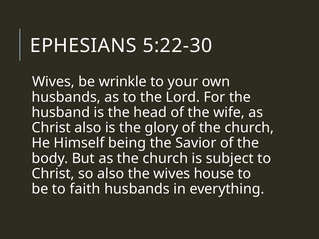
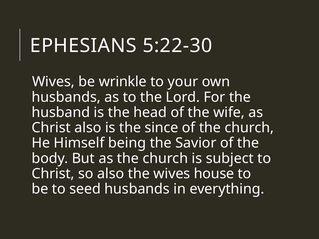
glory: glory -> since
faith: faith -> seed
